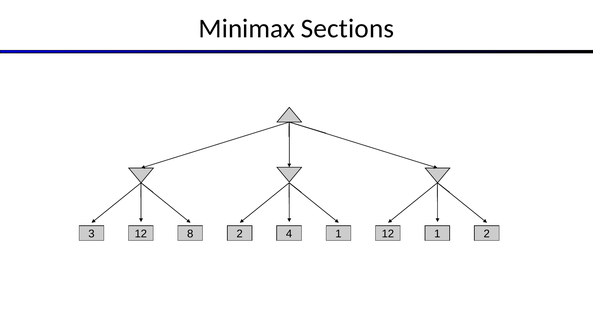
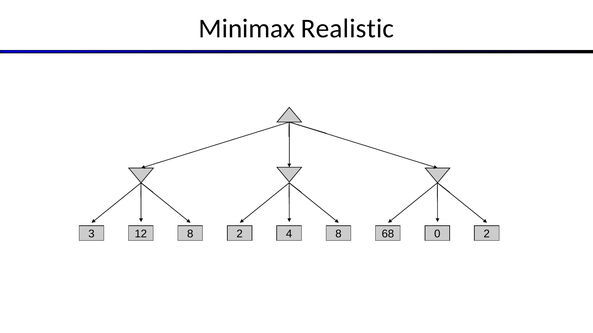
Sections: Sections -> Realistic
4 1: 1 -> 8
2 12: 12 -> 68
8 1: 1 -> 0
